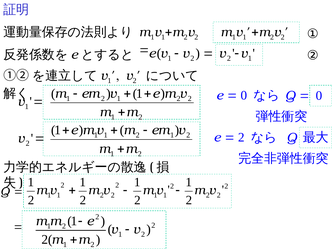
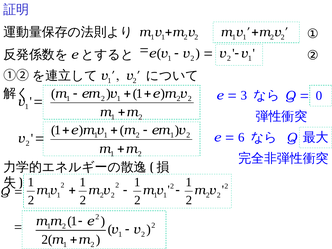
0 at (244, 95): 0 -> 3
2 at (241, 137): 2 -> 6
